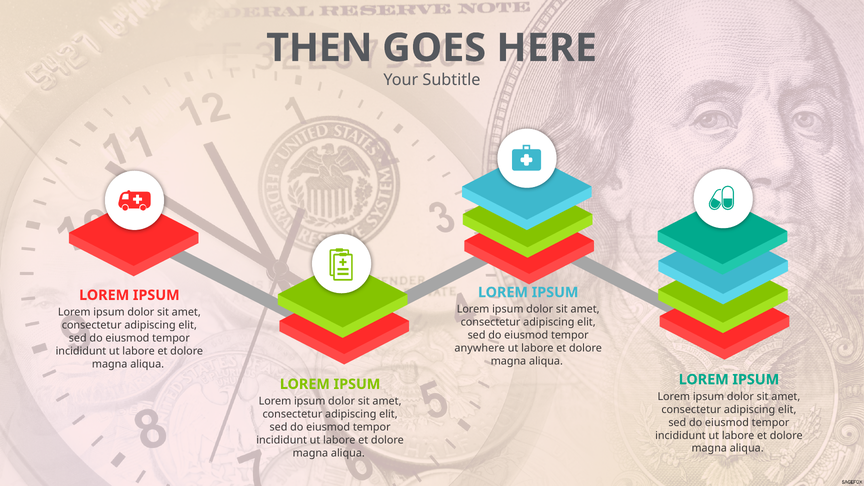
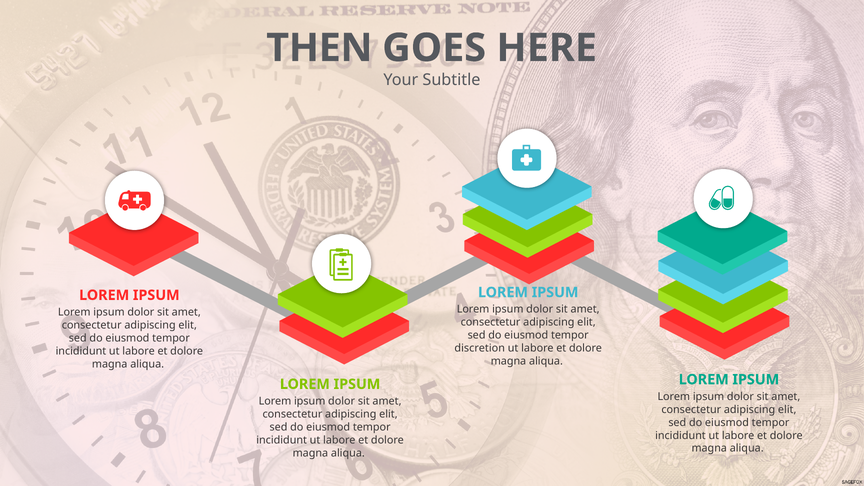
anywhere: anywhere -> discretion
